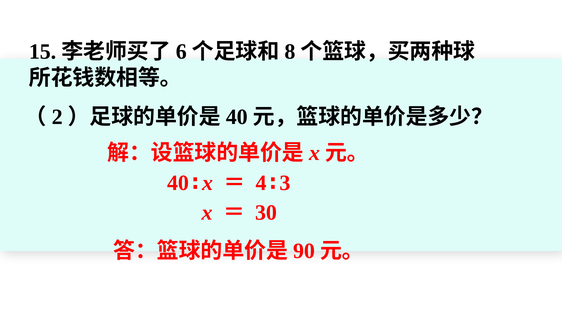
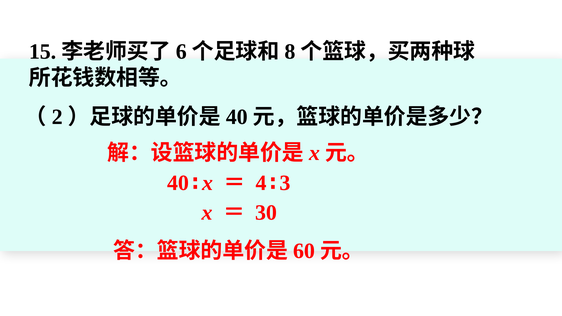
90: 90 -> 60
